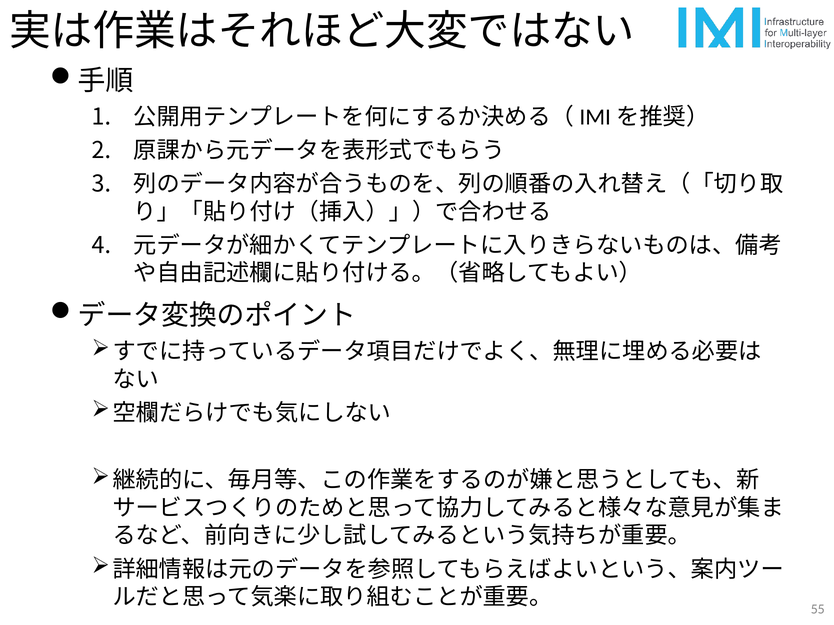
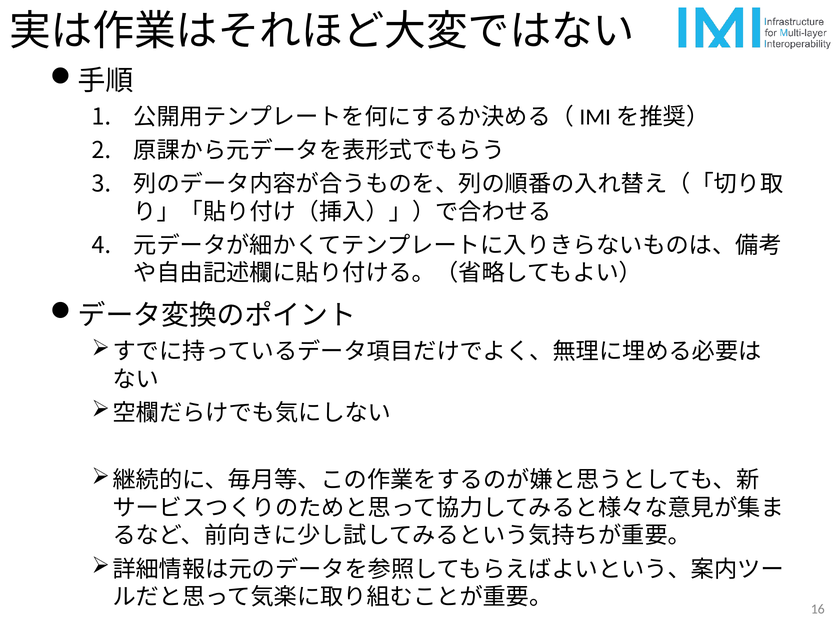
55: 55 -> 16
